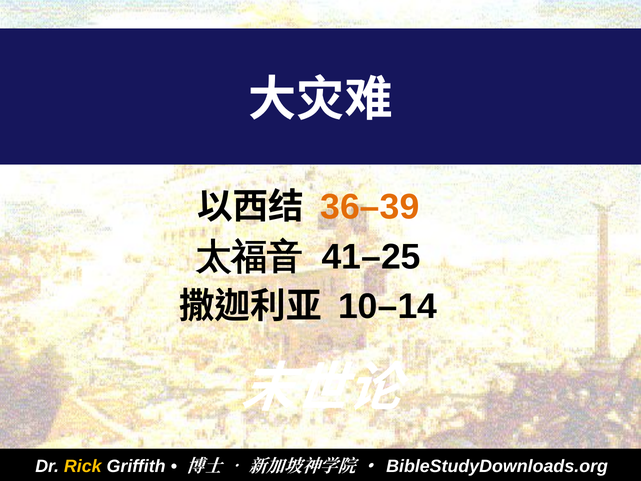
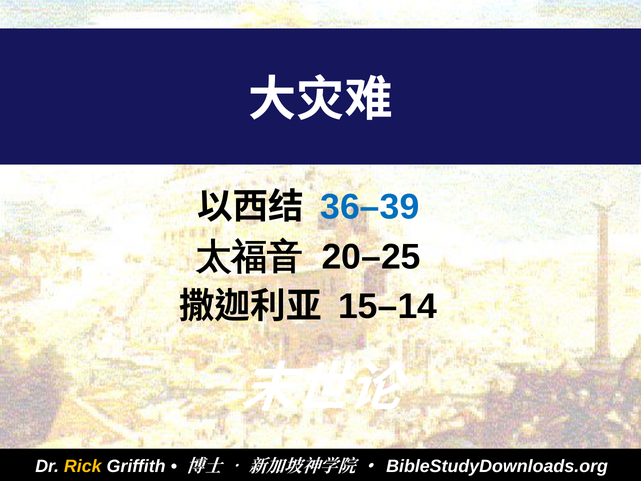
36–39 colour: orange -> blue
41–25: 41–25 -> 20–25
10–14: 10–14 -> 15–14
